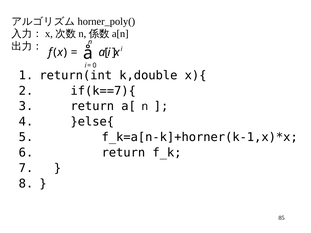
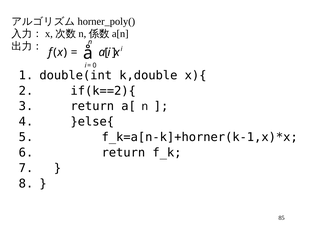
return(int: return(int -> double(int
if(k==7){: if(k==7){ -> if(k==2){
